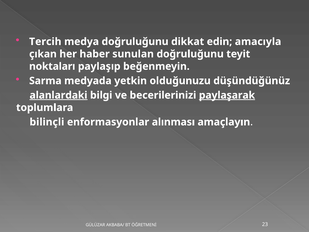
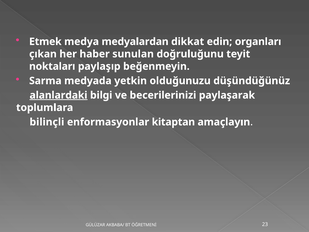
Tercih: Tercih -> Etmek
medya doğruluğunu: doğruluğunu -> medyalardan
amacıyla: amacıyla -> organları
paylaşarak underline: present -> none
alınması: alınması -> kitaptan
